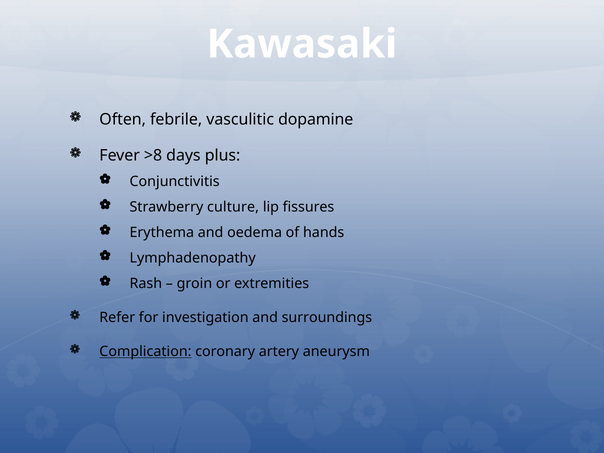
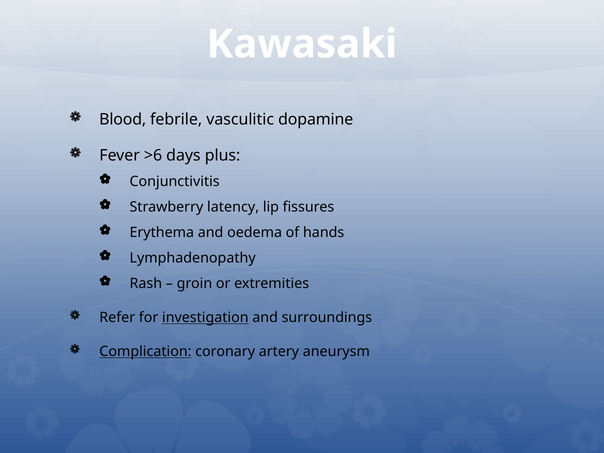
Often: Often -> Blood
>8: >8 -> >6
culture: culture -> latency
investigation underline: none -> present
